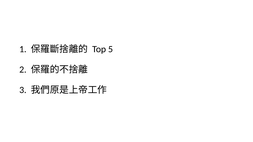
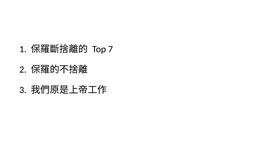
5: 5 -> 7
